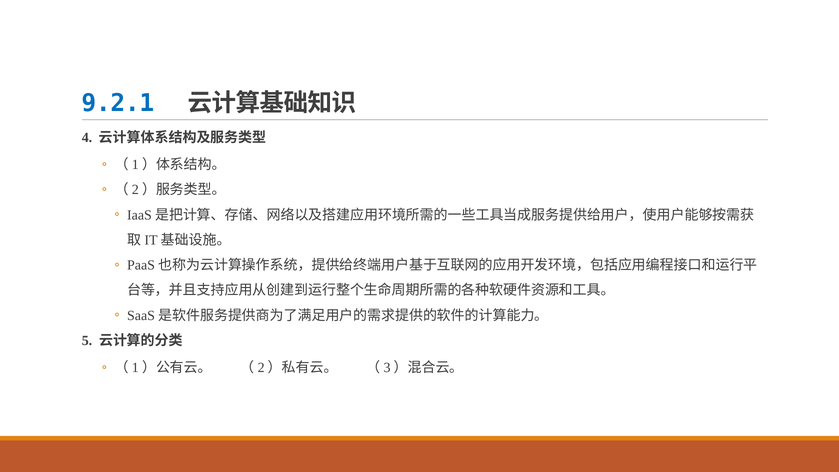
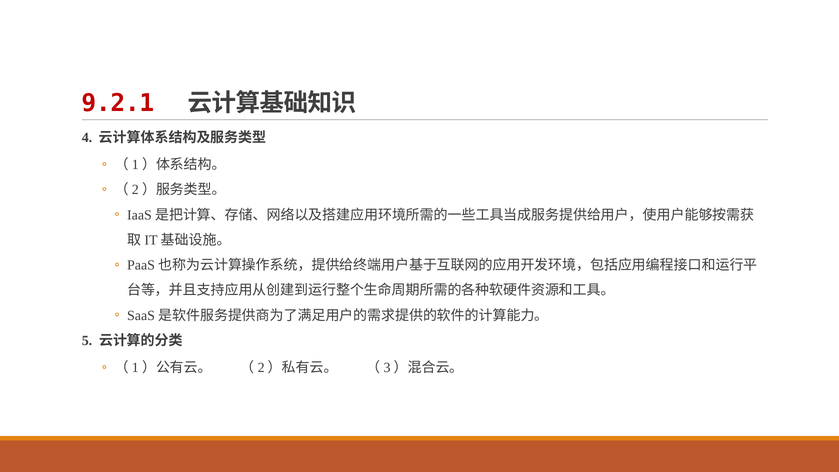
9.2.1 colour: blue -> red
